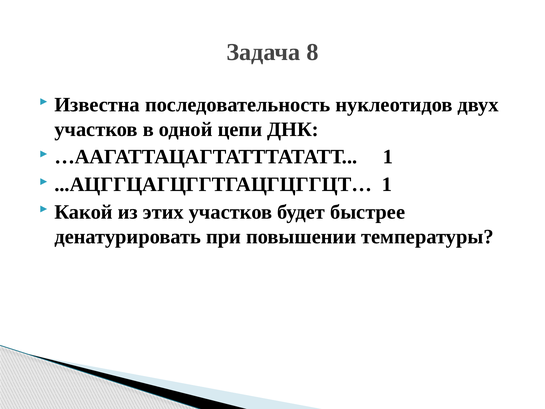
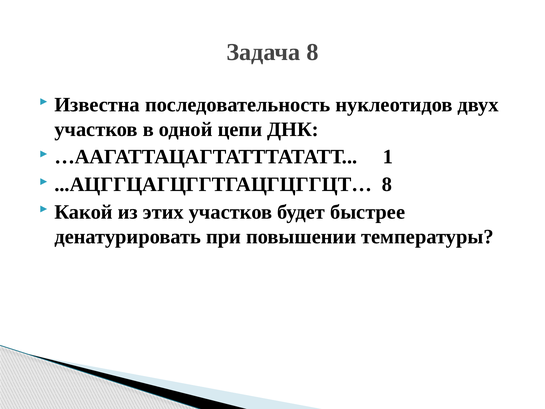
...АЦГГЦАГЦГГТГАЦГЦГГЦТ… 1: 1 -> 8
